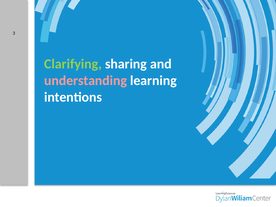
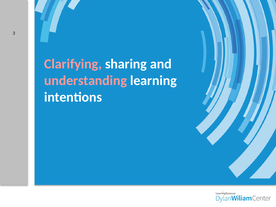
Clarifying colour: light green -> pink
